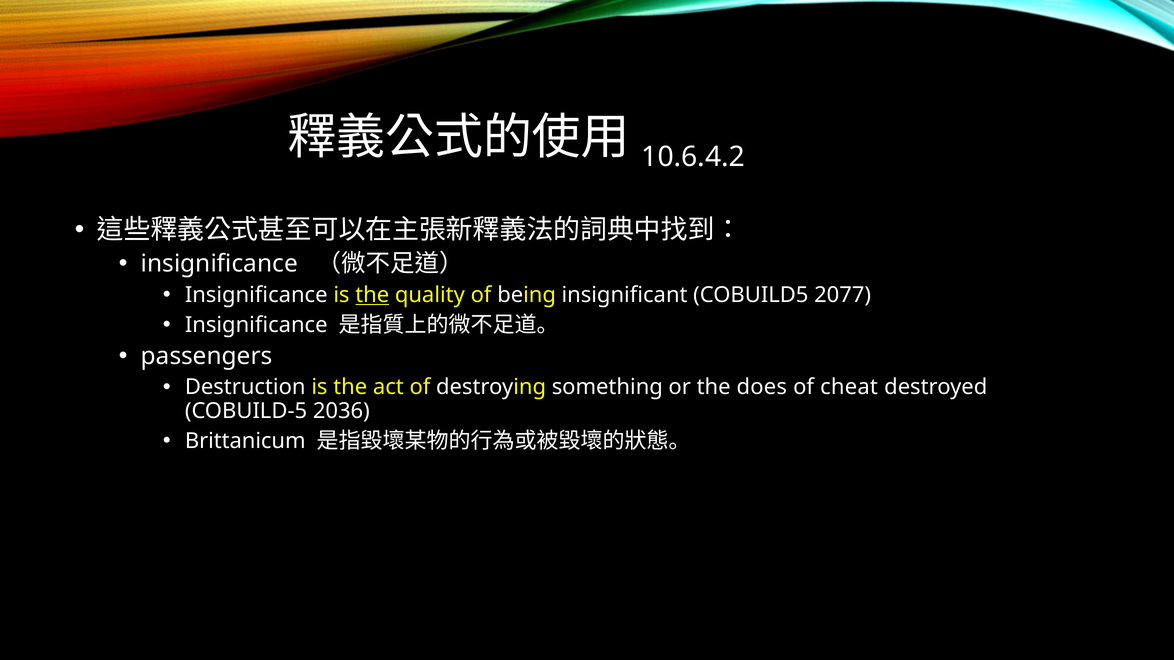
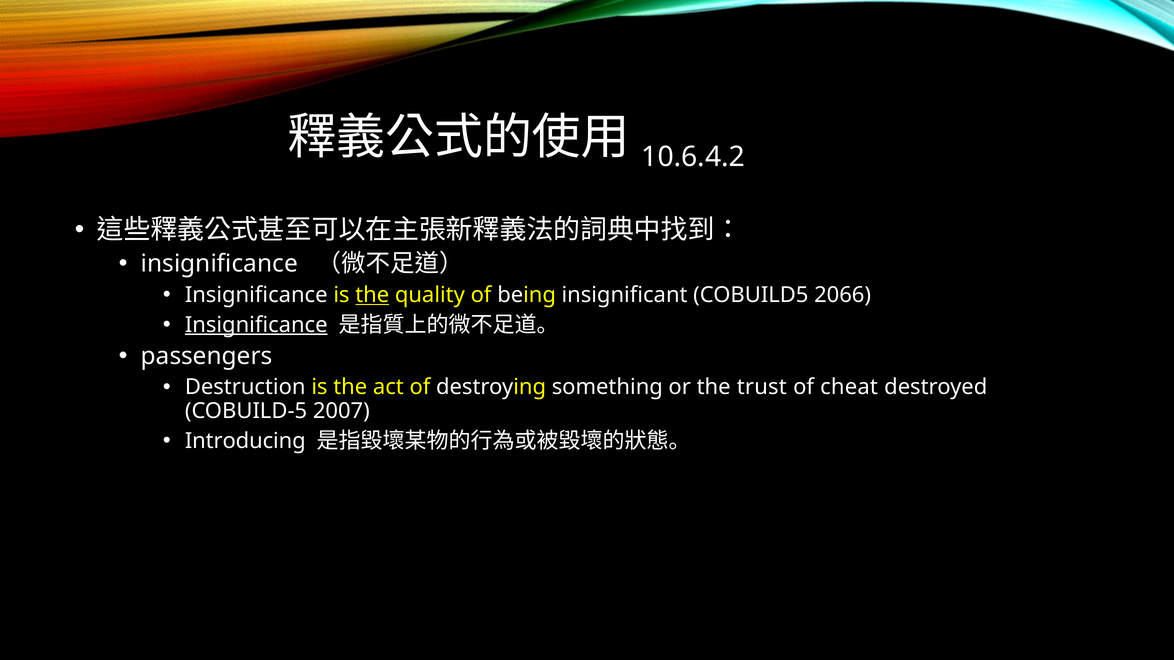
2077: 2077 -> 2066
Insigniﬁcance at (256, 325) underline: none -> present
does: does -> trust
2036: 2036 -> 2007
Brittanicum: Brittanicum -> Introducing
